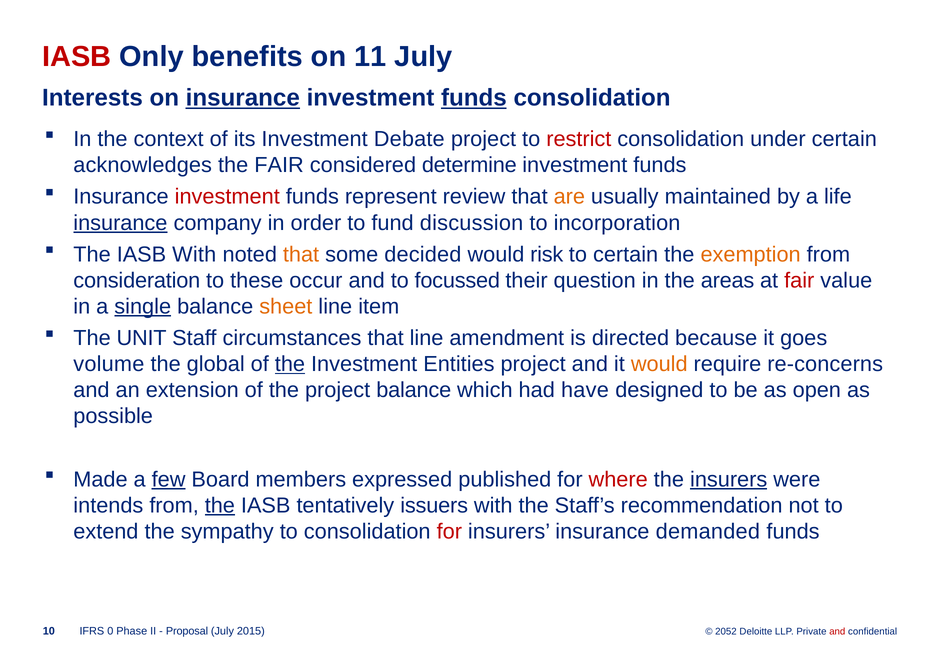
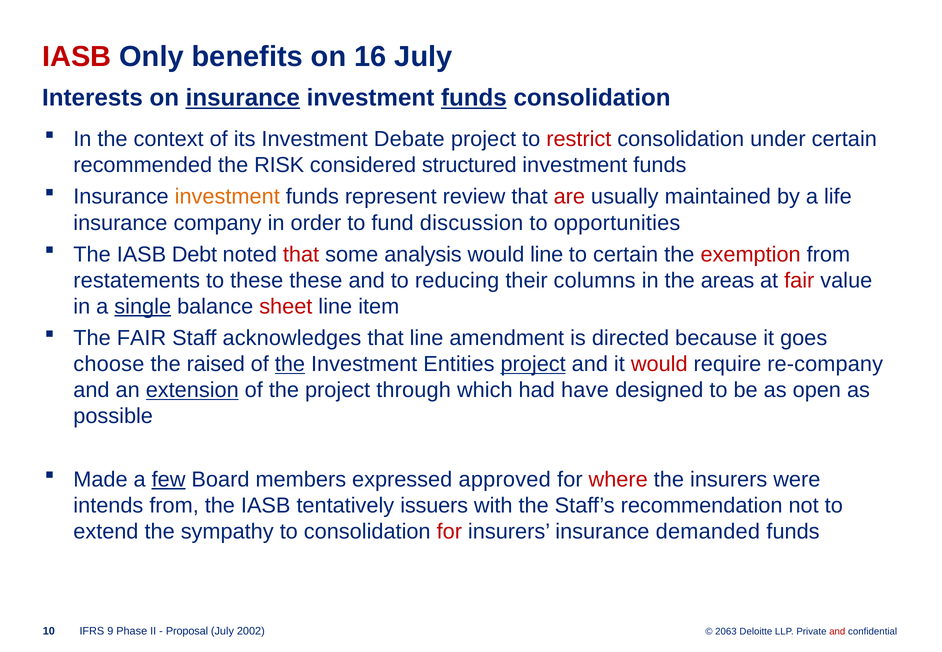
11: 11 -> 16
acknowledges: acknowledges -> recommended
the FAIR: FAIR -> RISK
determine: determine -> structured
investment at (227, 197) colour: red -> orange
are colour: orange -> red
insurance at (120, 223) underline: present -> none
incorporation: incorporation -> opportunities
IASB With: With -> Debt
that at (301, 254) colour: orange -> red
decided: decided -> analysis
would risk: risk -> line
exemption colour: orange -> red
consideration: consideration -> restatements
these occur: occur -> these
focussed: focussed -> reducing
question: question -> columns
sheet colour: orange -> red
The UNIT: UNIT -> FAIR
circumstances: circumstances -> acknowledges
volume: volume -> choose
global: global -> raised
project at (533, 364) underline: none -> present
would at (659, 364) colour: orange -> red
re-concerns: re-concerns -> re-company
extension underline: none -> present
project balance: balance -> through
published: published -> approved
insurers at (729, 479) underline: present -> none
the at (220, 506) underline: present -> none
0: 0 -> 9
2015: 2015 -> 2002
2052: 2052 -> 2063
